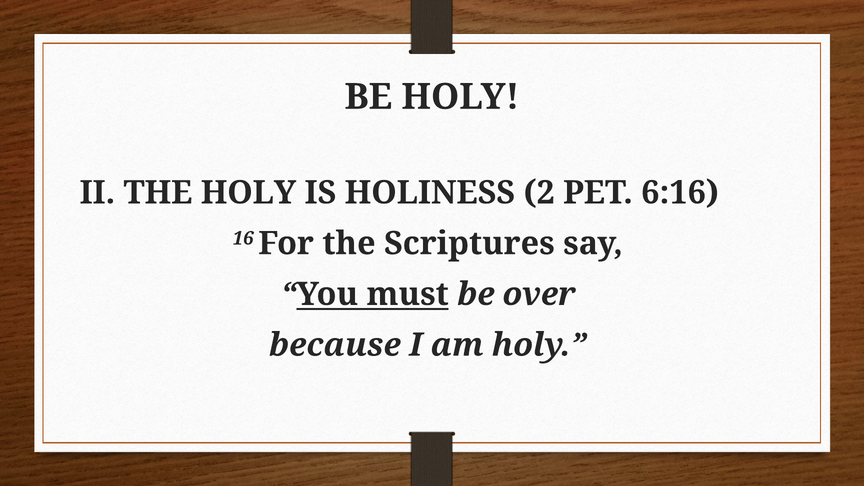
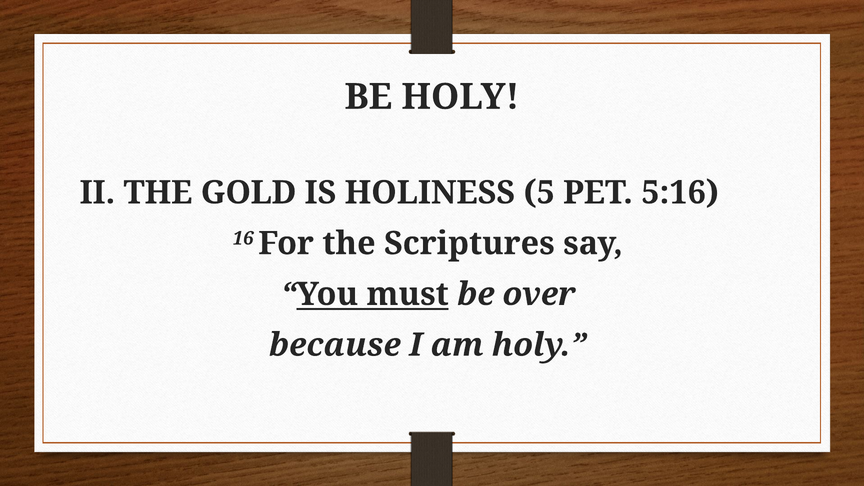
THE HOLY: HOLY -> GOLD
2: 2 -> 5
6:16: 6:16 -> 5:16
